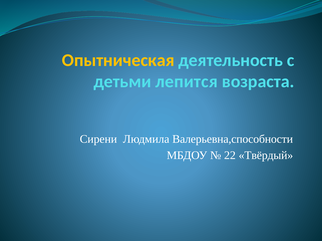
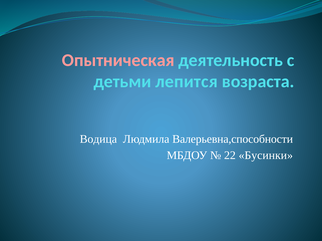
Опытническая colour: yellow -> pink
Сирени: Сирени -> Водица
Твёрдый: Твёрдый -> Бусинки
